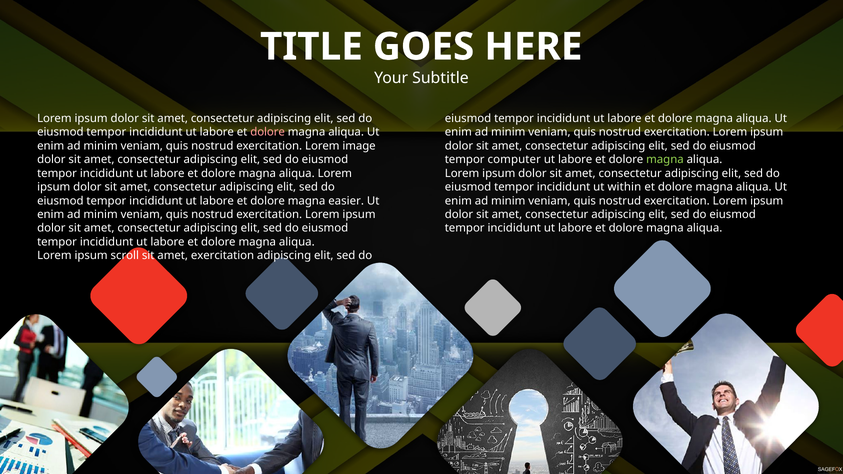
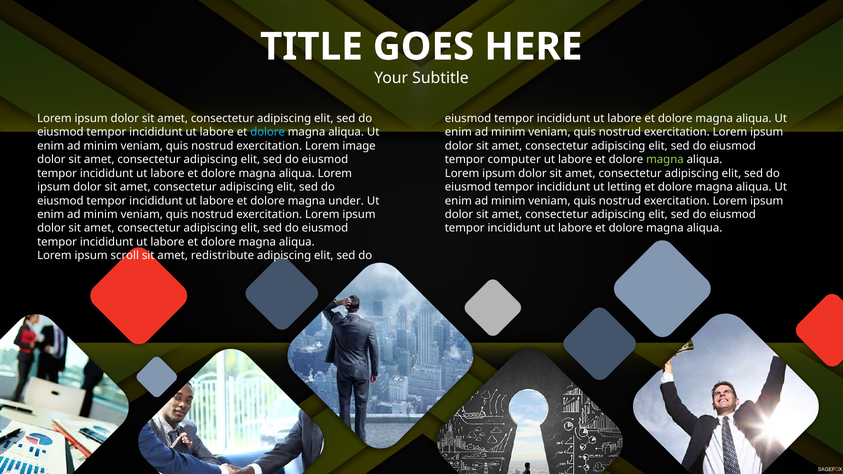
dolore at (268, 132) colour: pink -> light blue
within: within -> letting
easier: easier -> under
amet exercitation: exercitation -> redistribute
